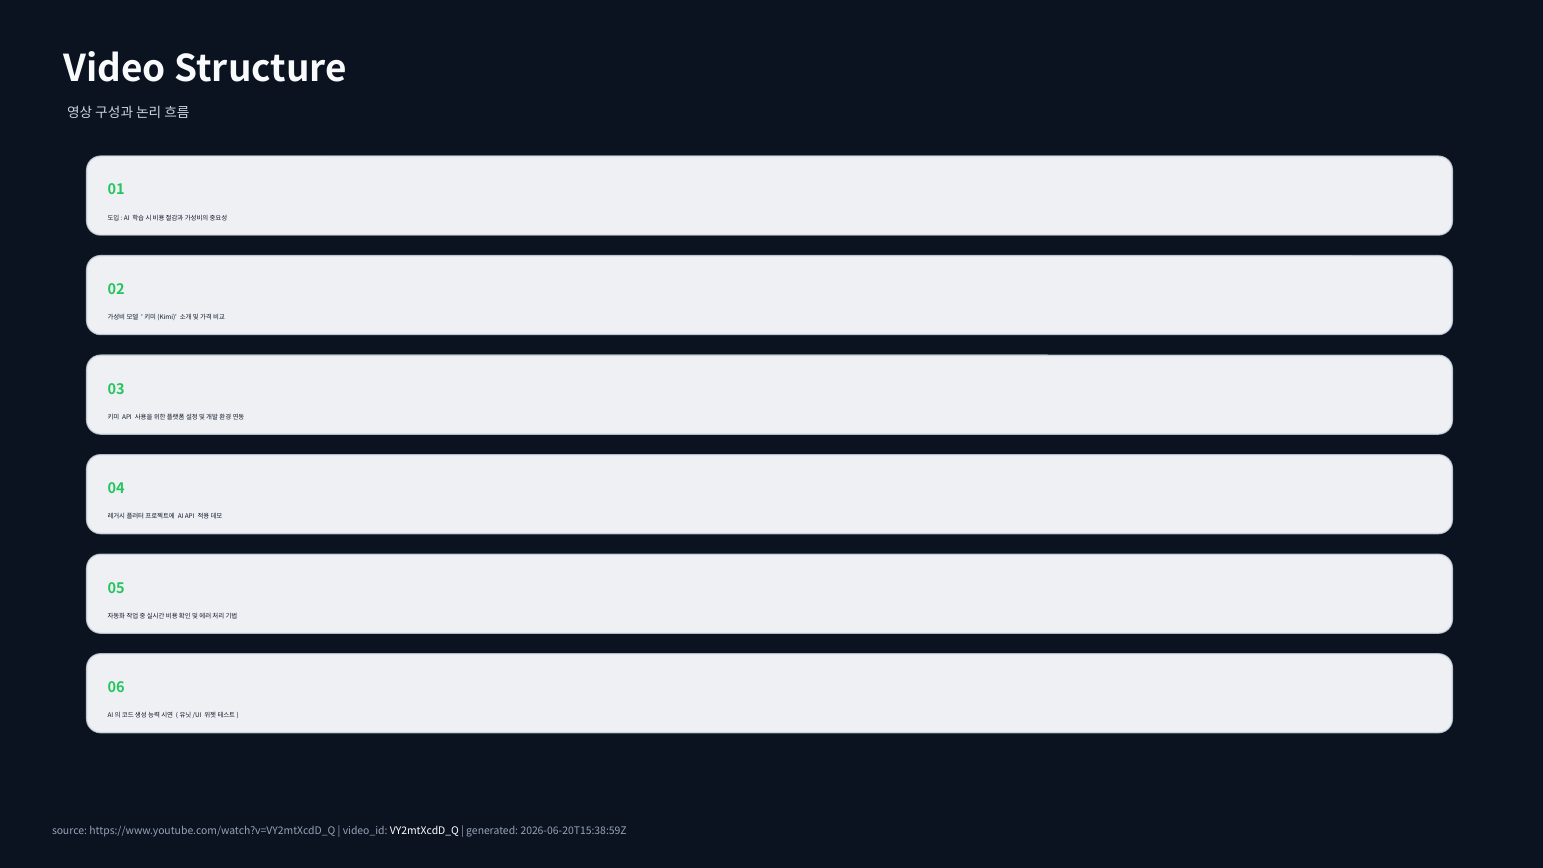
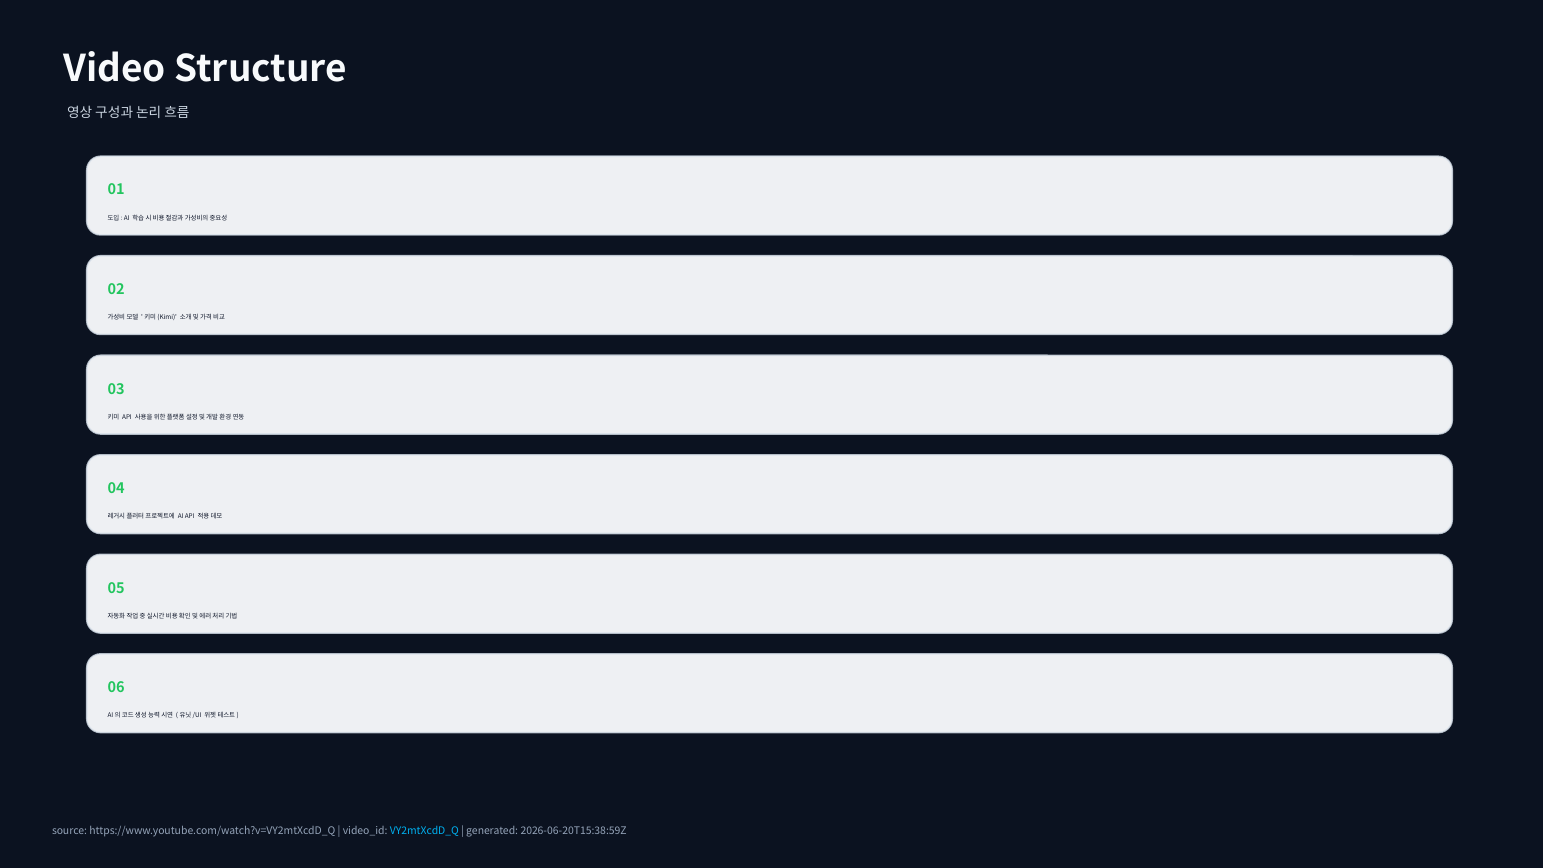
VY2mtXcdD_Q colour: white -> light blue
